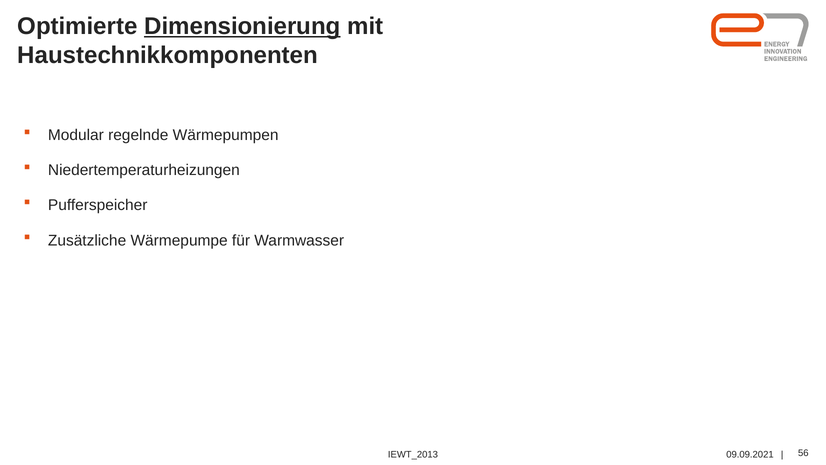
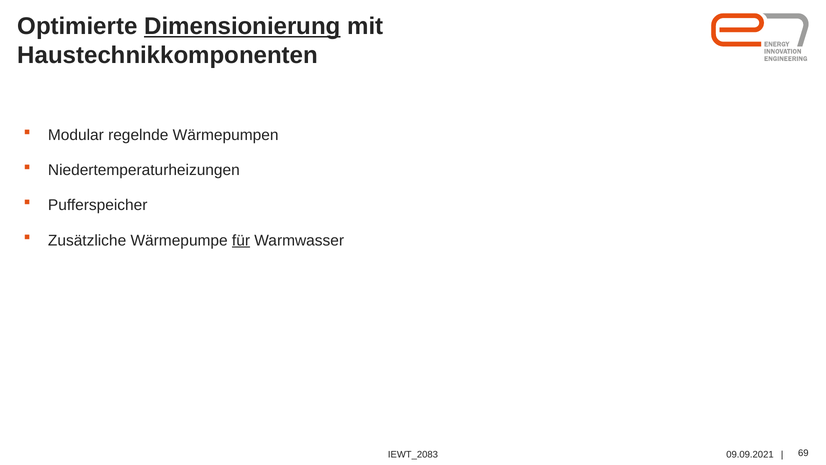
für underline: none -> present
IEWT_2013: IEWT_2013 -> IEWT_2083
56: 56 -> 69
